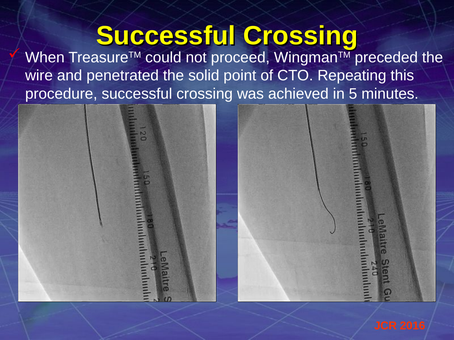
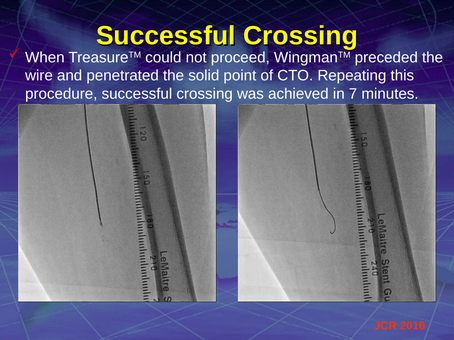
5: 5 -> 7
